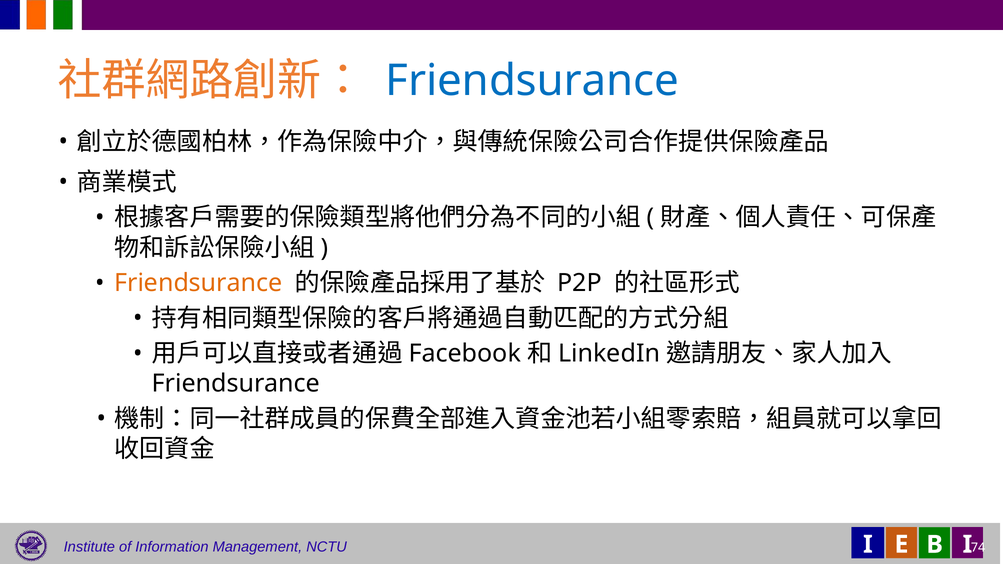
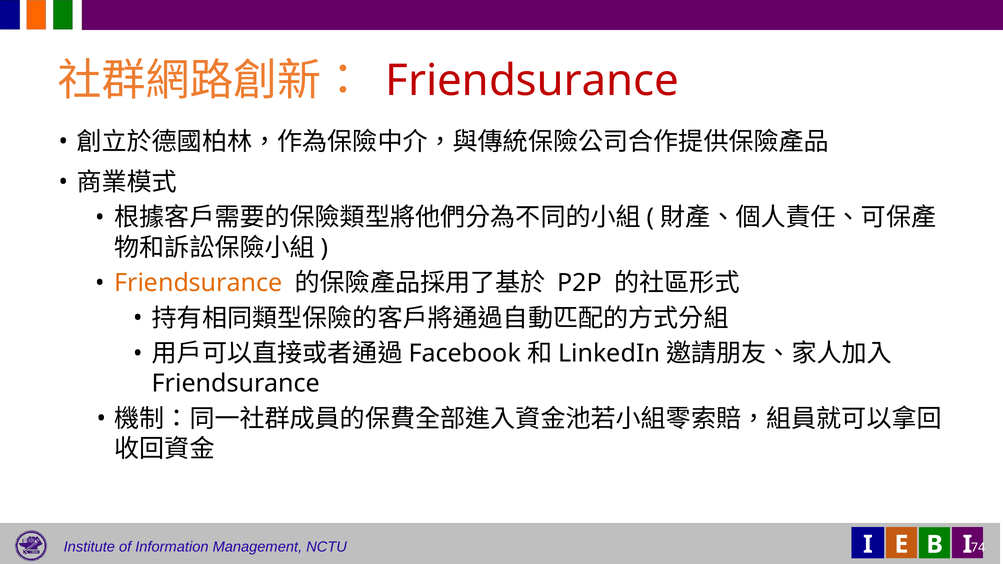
Friendsurance at (532, 81) colour: blue -> red
